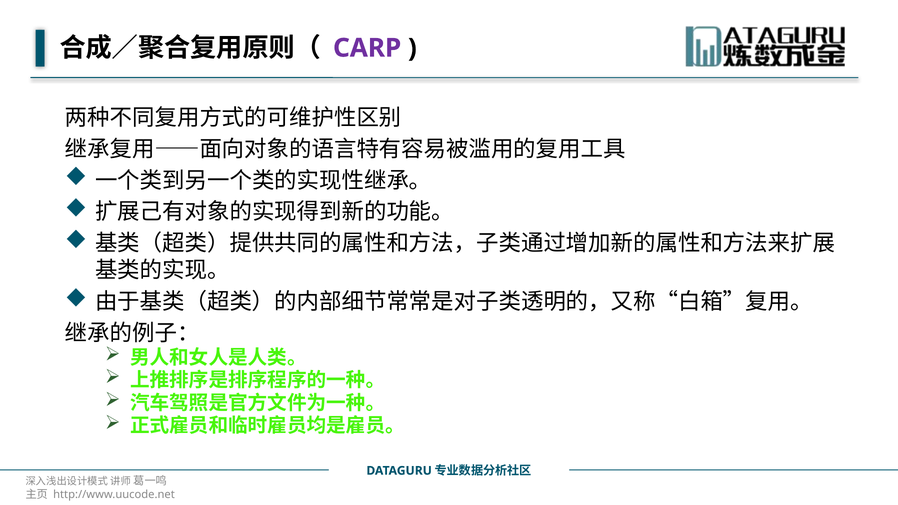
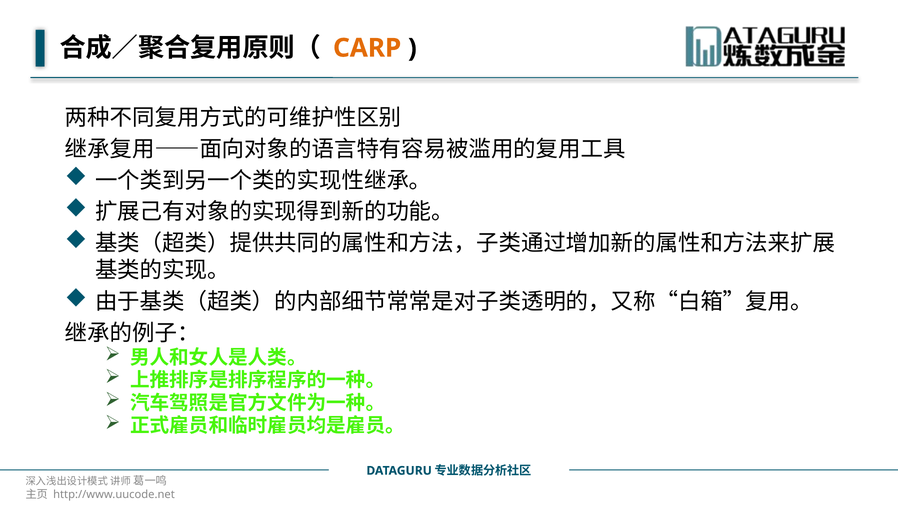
CARP colour: purple -> orange
